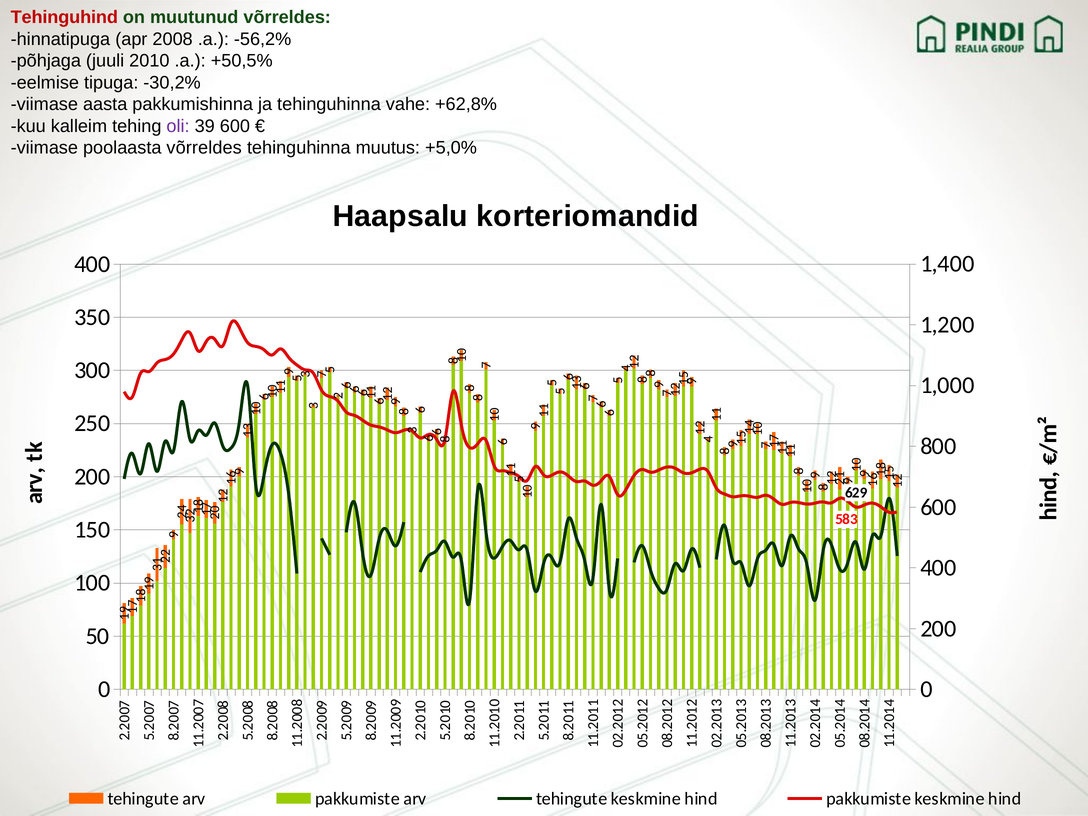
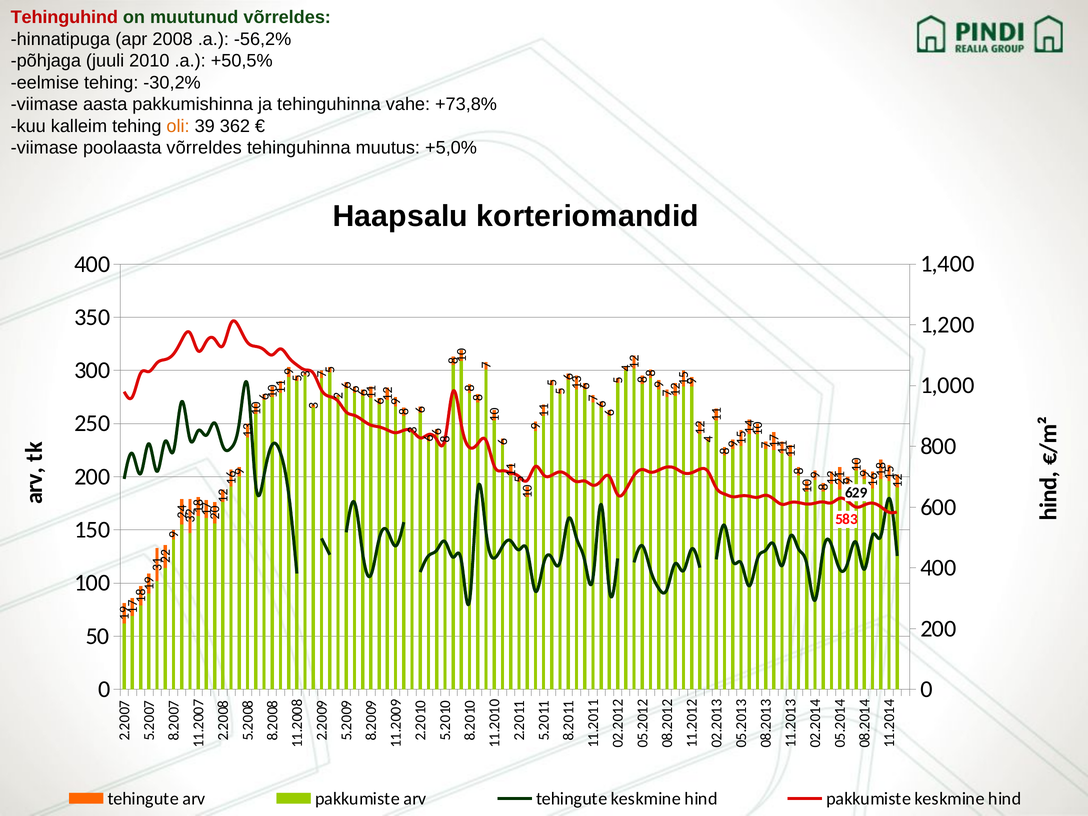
eelmise tipuga: tipuga -> tehing
+62,8%: +62,8% -> +73,8%
oli colour: purple -> orange
39 600: 600 -> 362
